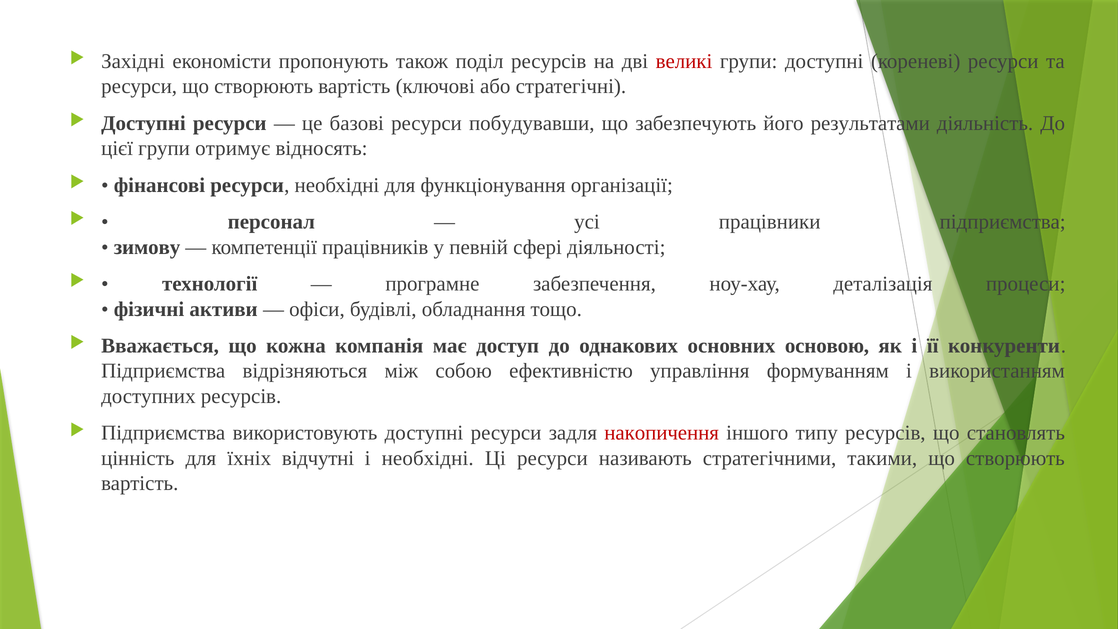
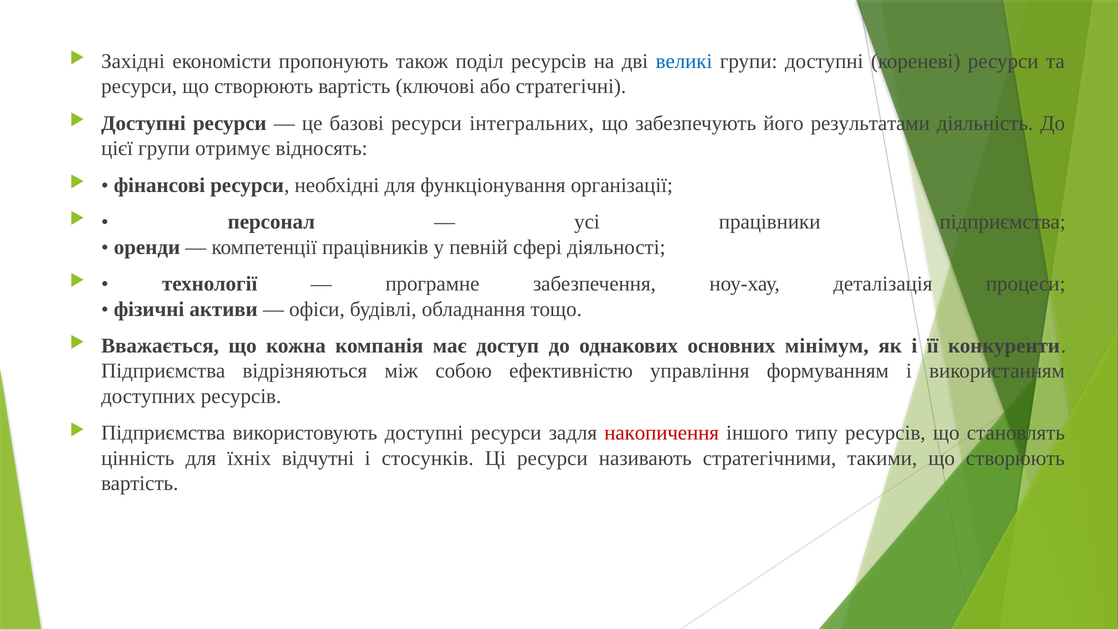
великі colour: red -> blue
побудувавши: побудувавши -> інтегральних
зимову: зимову -> оренди
основою: основою -> мінімум
і необхідні: необхідні -> стосунків
